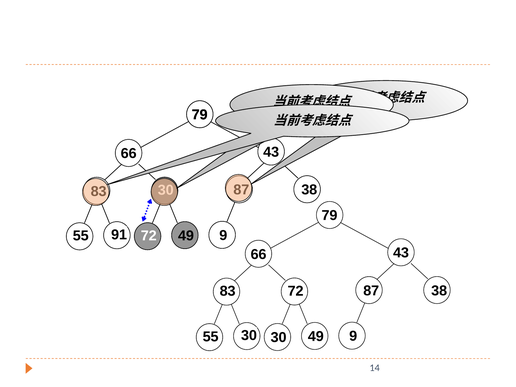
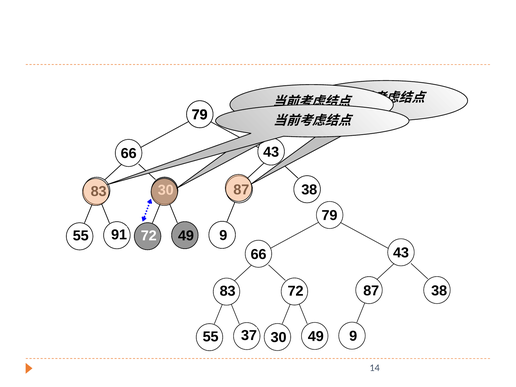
55 30: 30 -> 37
